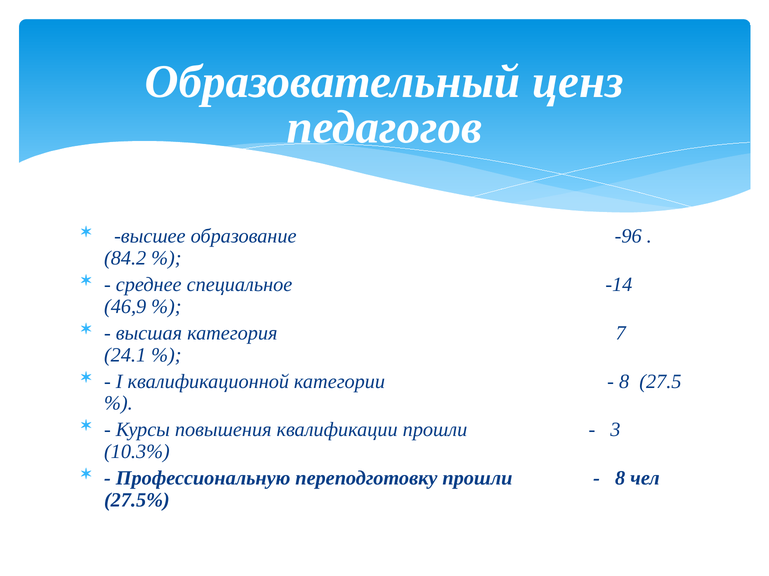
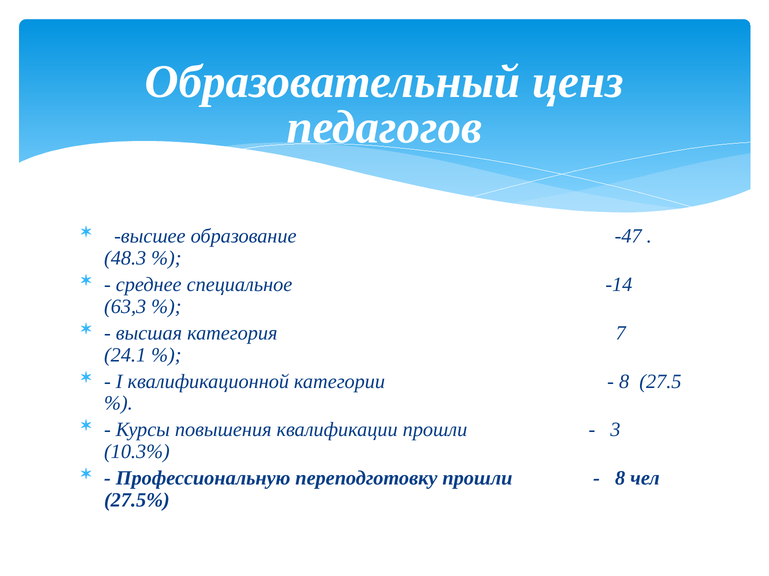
-96: -96 -> -47
84.2: 84.2 -> 48.3
46,9: 46,9 -> 63,3
